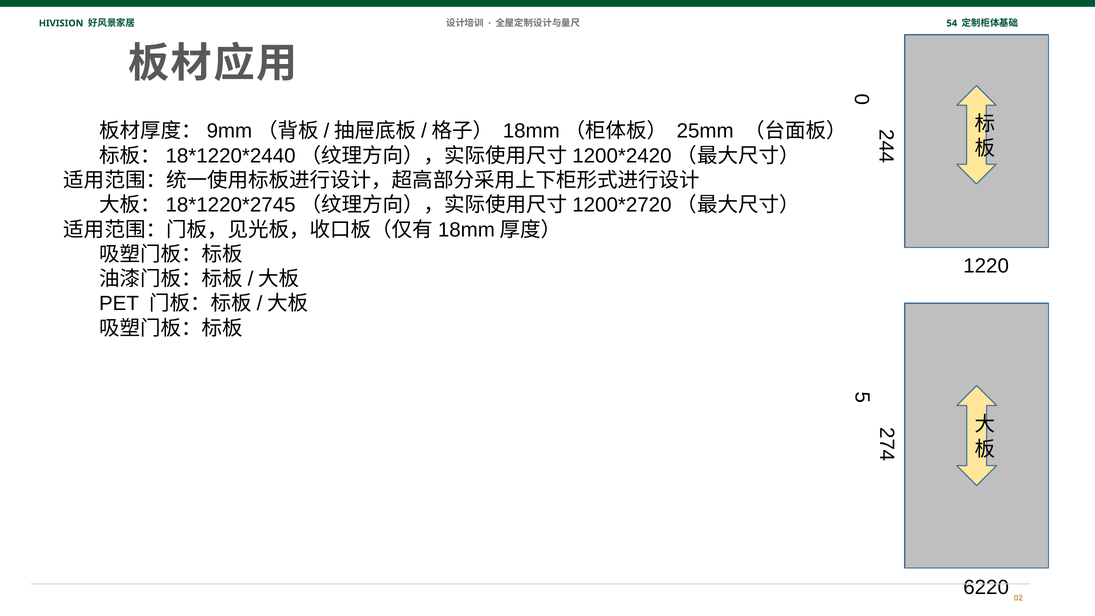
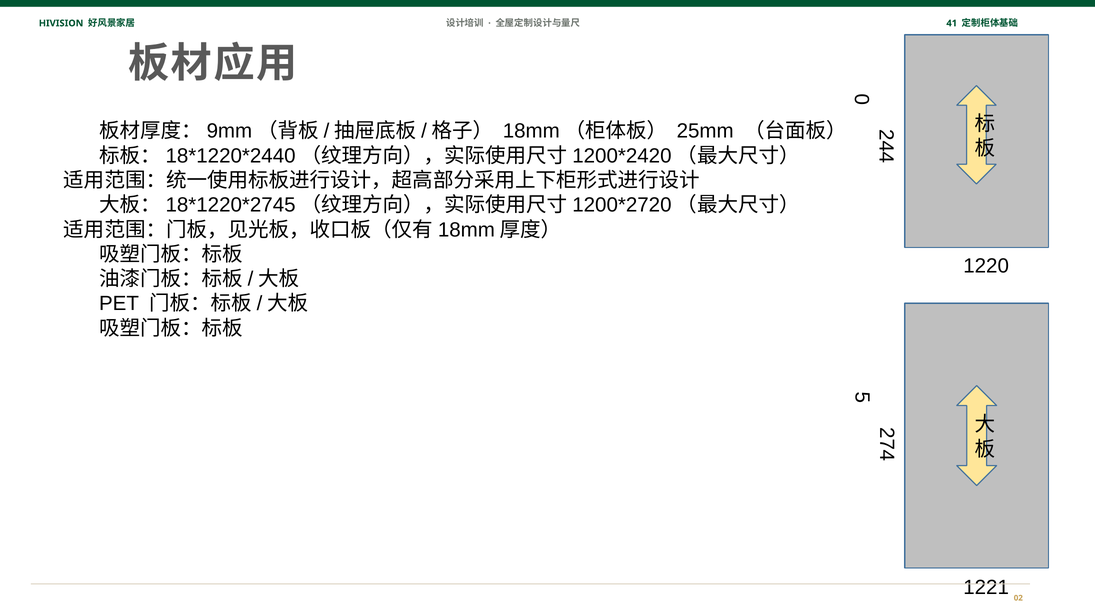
54: 54 -> 41
6220: 6220 -> 1221
